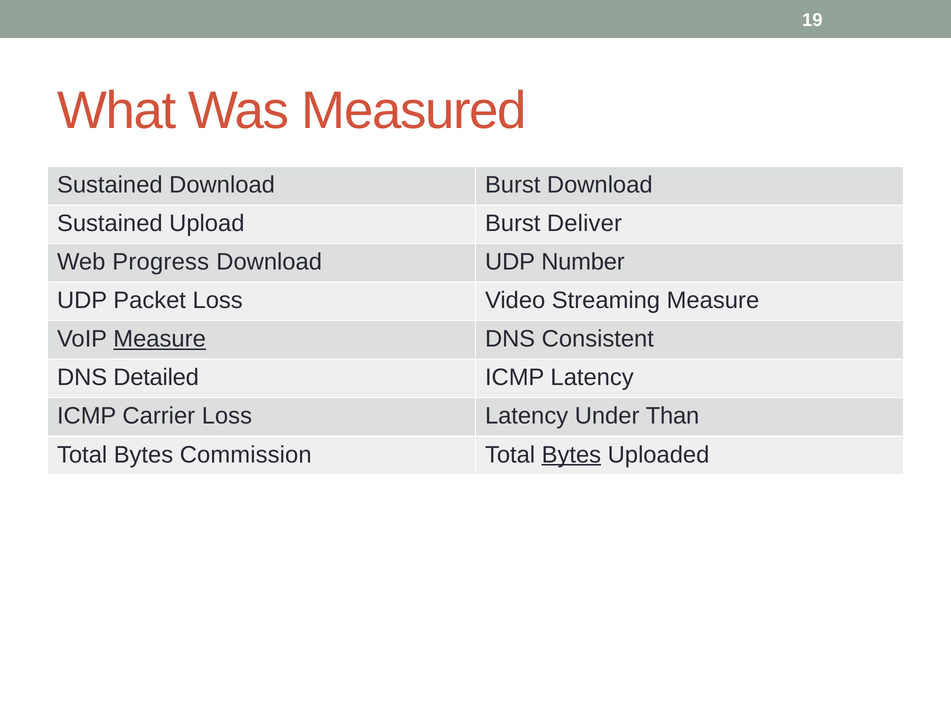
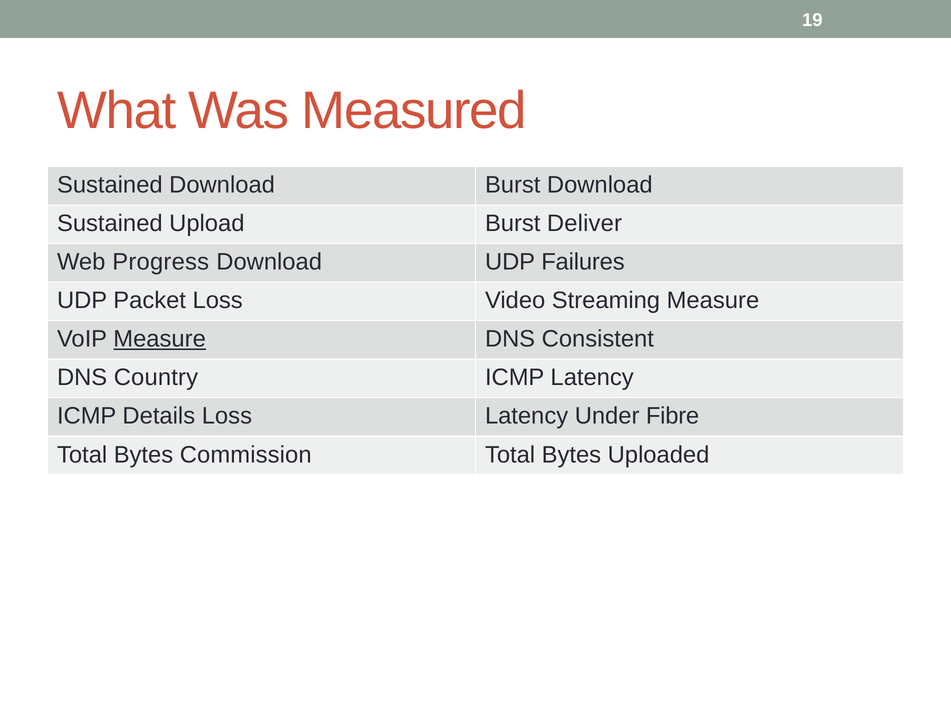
Number: Number -> Failures
Detailed: Detailed -> Country
Carrier: Carrier -> Details
Than: Than -> Fibre
Bytes at (571, 455) underline: present -> none
